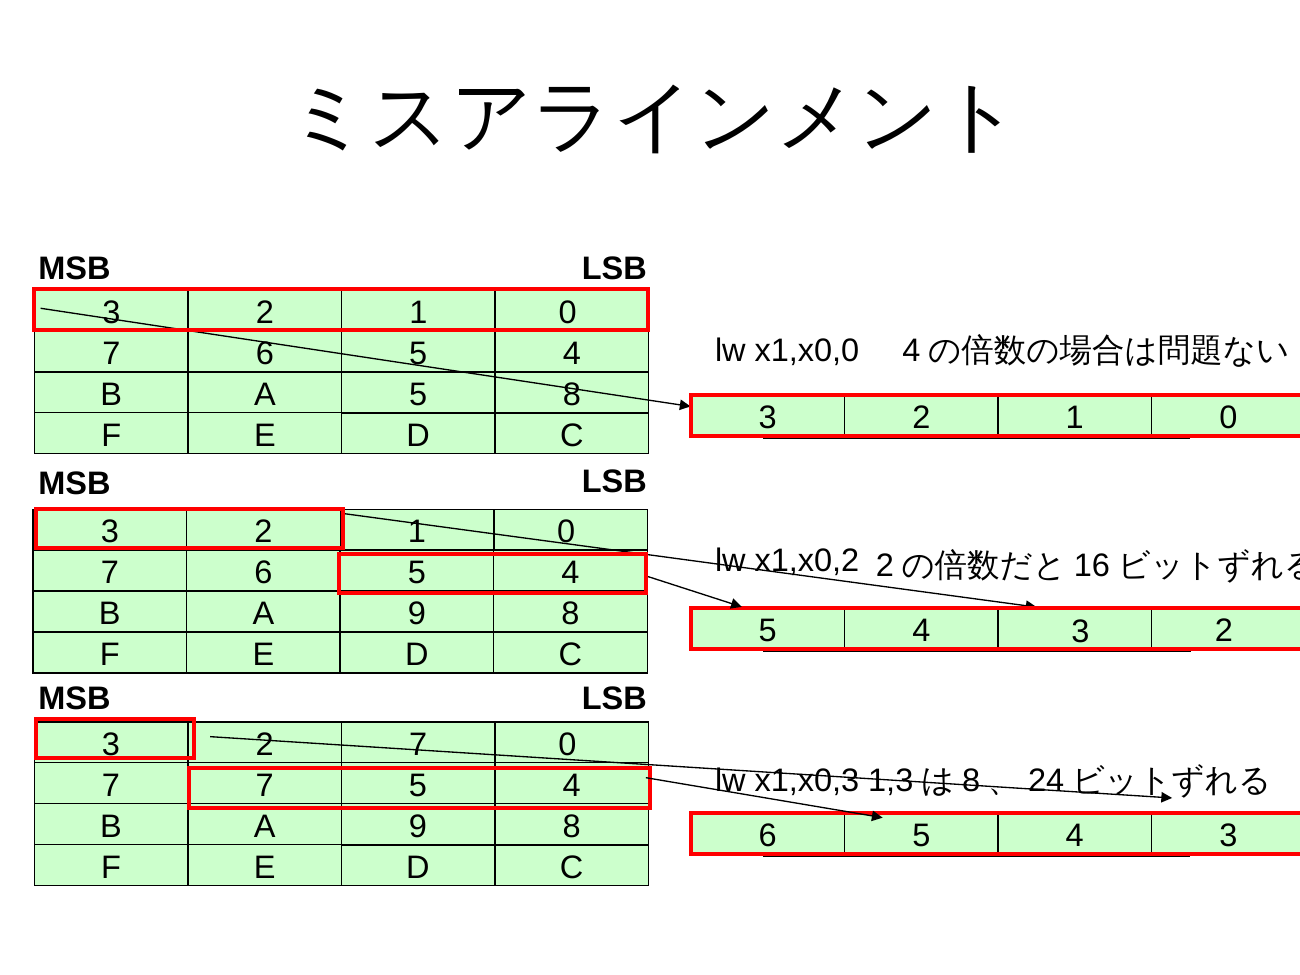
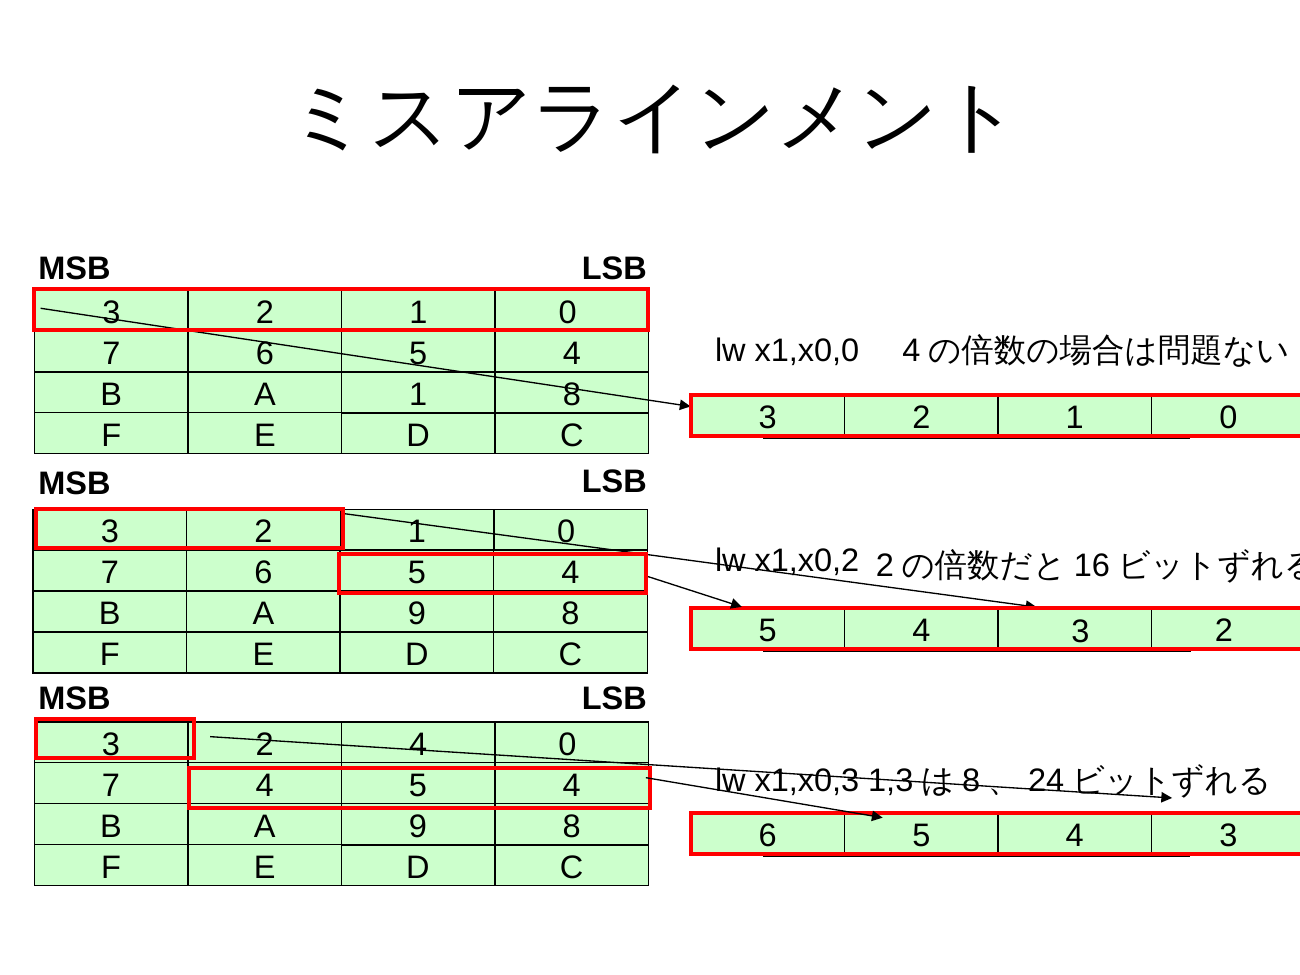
A 5: 5 -> 1
2 7: 7 -> 4
7 7: 7 -> 4
